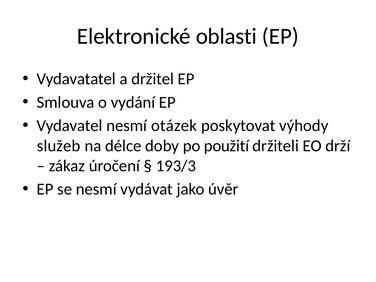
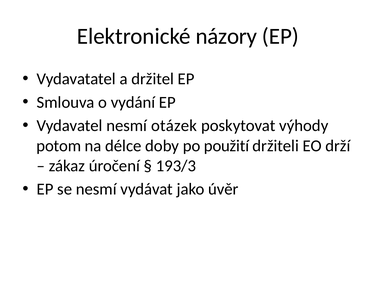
oblasti: oblasti -> názory
služeb: služeb -> potom
